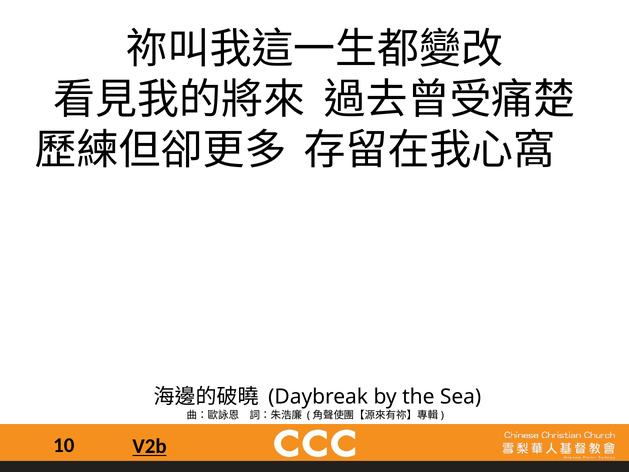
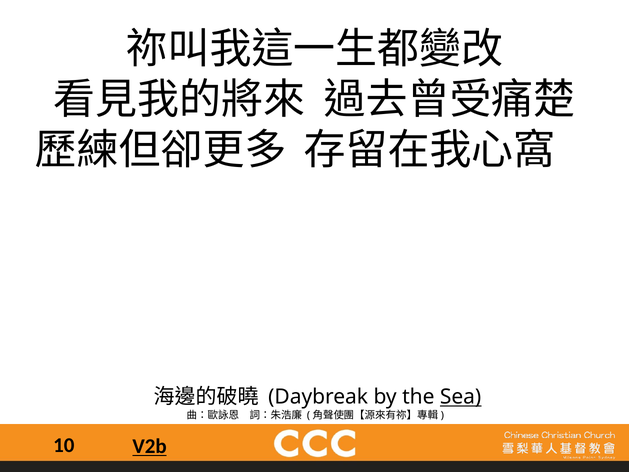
Sea underline: none -> present
